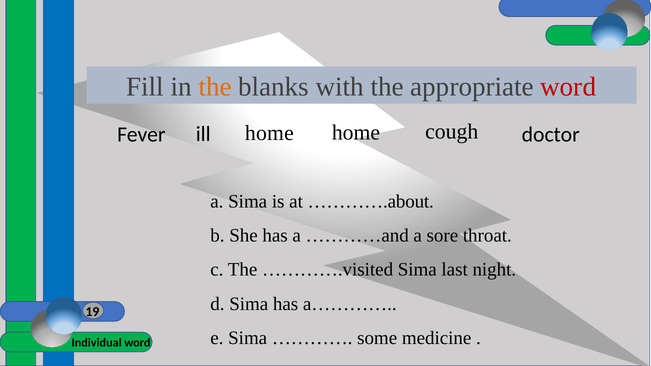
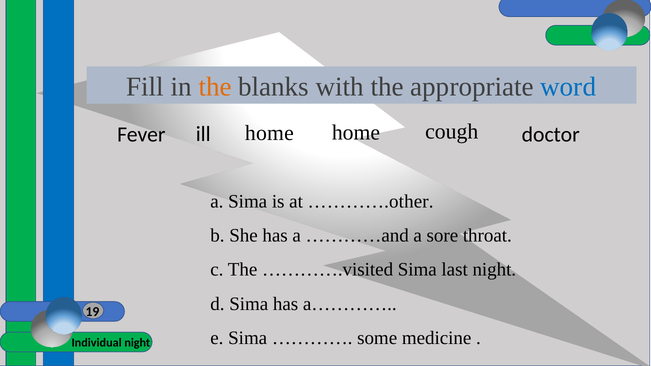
word at (568, 87) colour: red -> blue
………….about: ………….about -> ………….other
Individual word: word -> night
